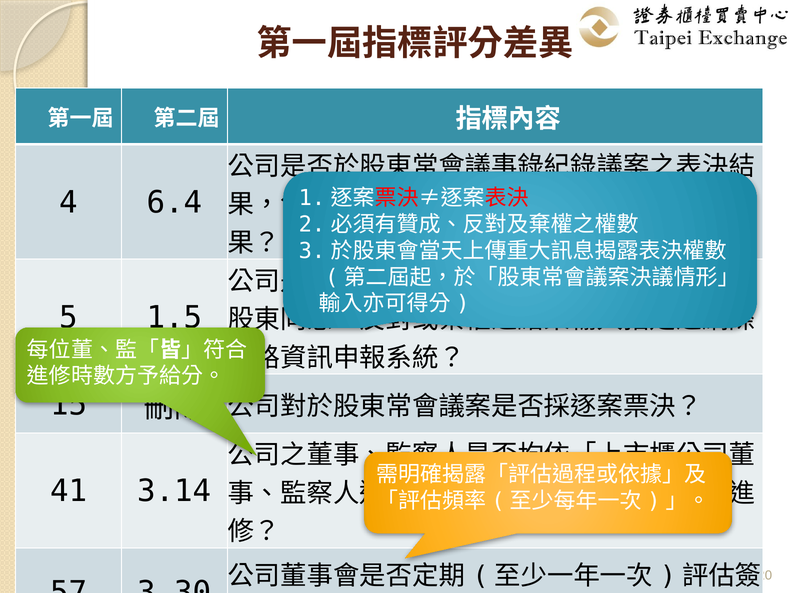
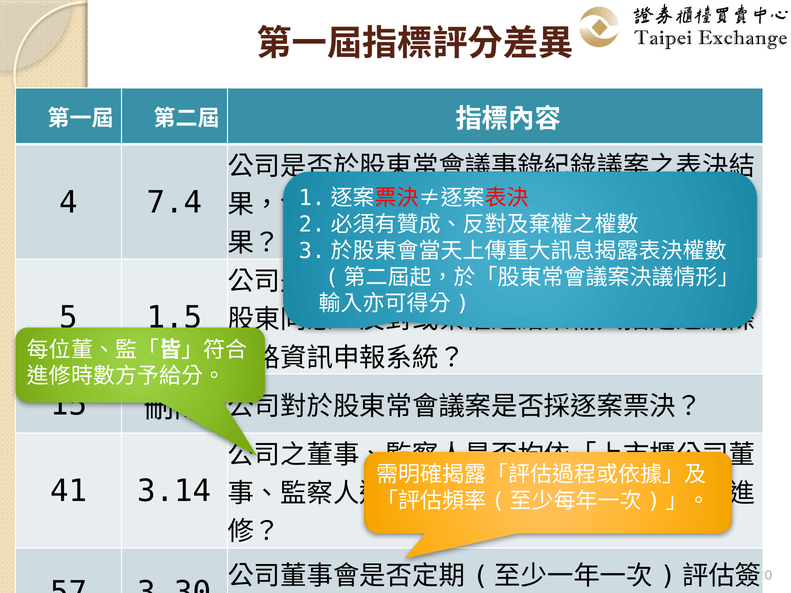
6.4: 6.4 -> 7.4
